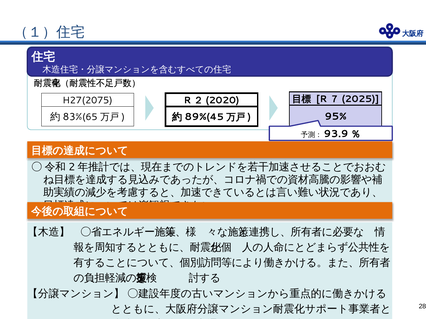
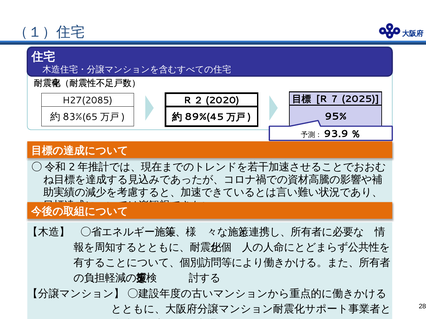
H27(2075: H27(2075 -> H27(2085
